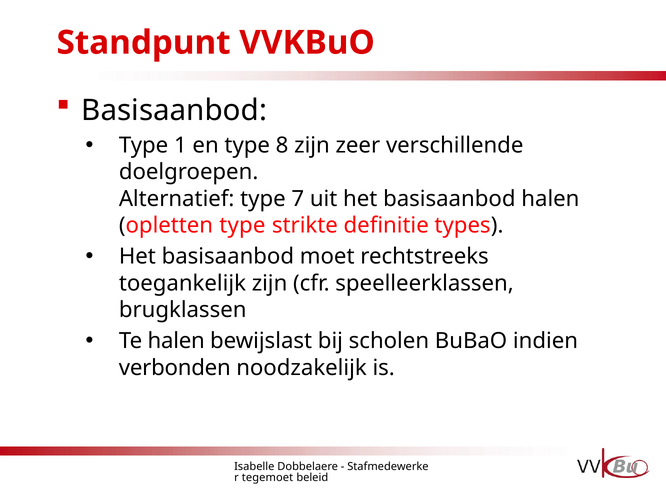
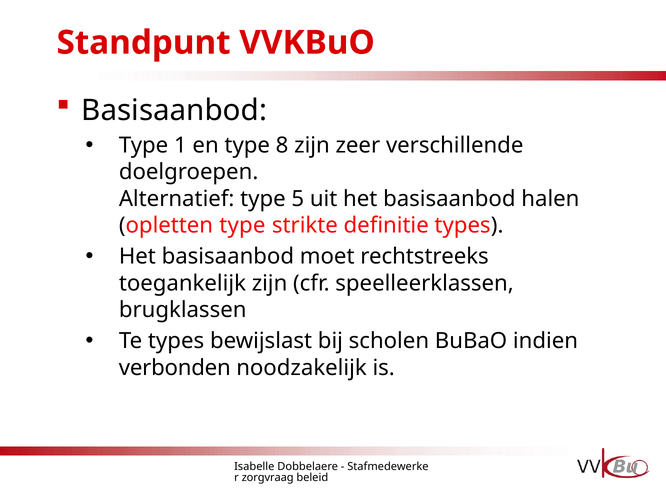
7: 7 -> 5
Te halen: halen -> types
tegemoet: tegemoet -> zorgvraag
